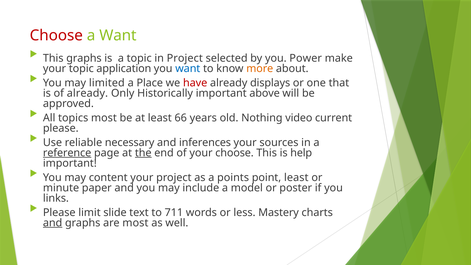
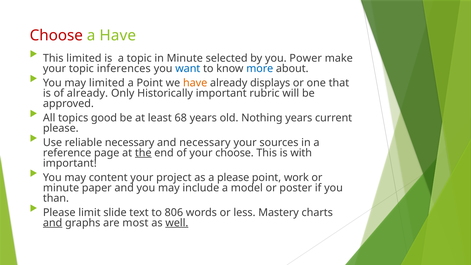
a Want: Want -> Have
This graphs: graphs -> limited
in Project: Project -> Minute
application: application -> inferences
more colour: orange -> blue
a Place: Place -> Point
have at (195, 83) colour: red -> orange
above: above -> rubric
topics most: most -> good
66: 66 -> 68
Nothing video: video -> years
and inferences: inferences -> necessary
reference underline: present -> none
help: help -> with
a points: points -> please
point least: least -> work
links: links -> than
711: 711 -> 806
well underline: none -> present
